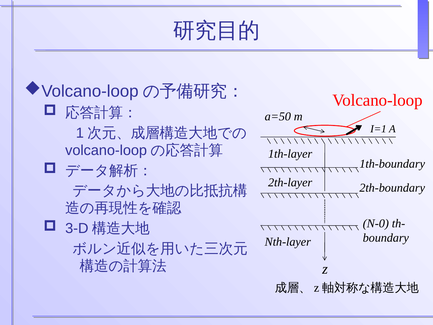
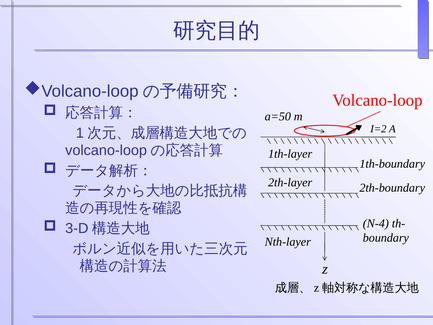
I=1: I=1 -> I=2
N-0: N-0 -> N-4
